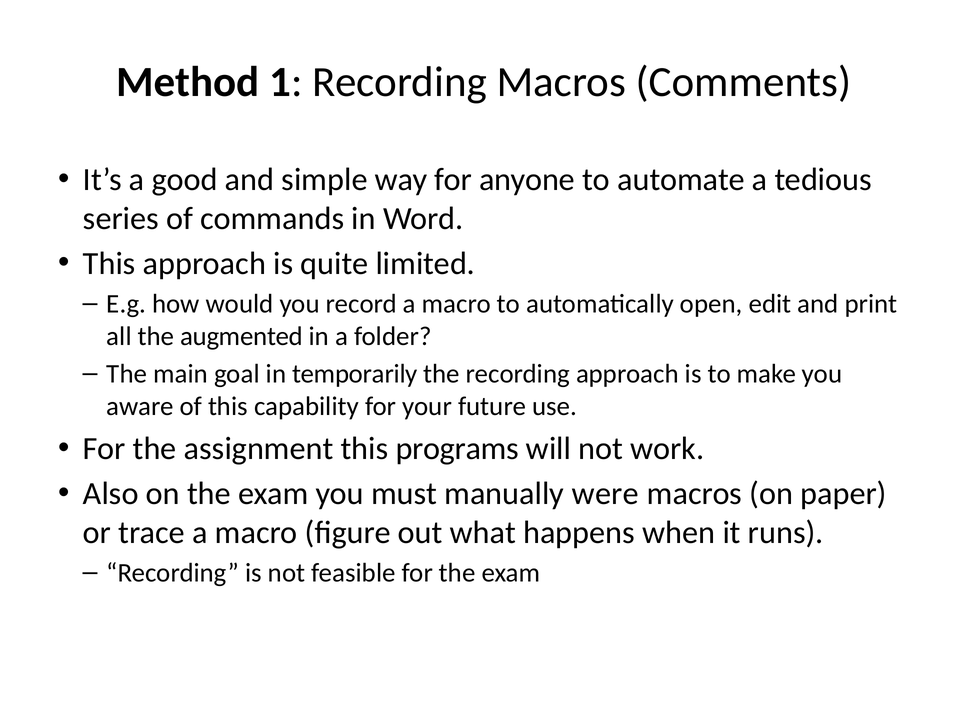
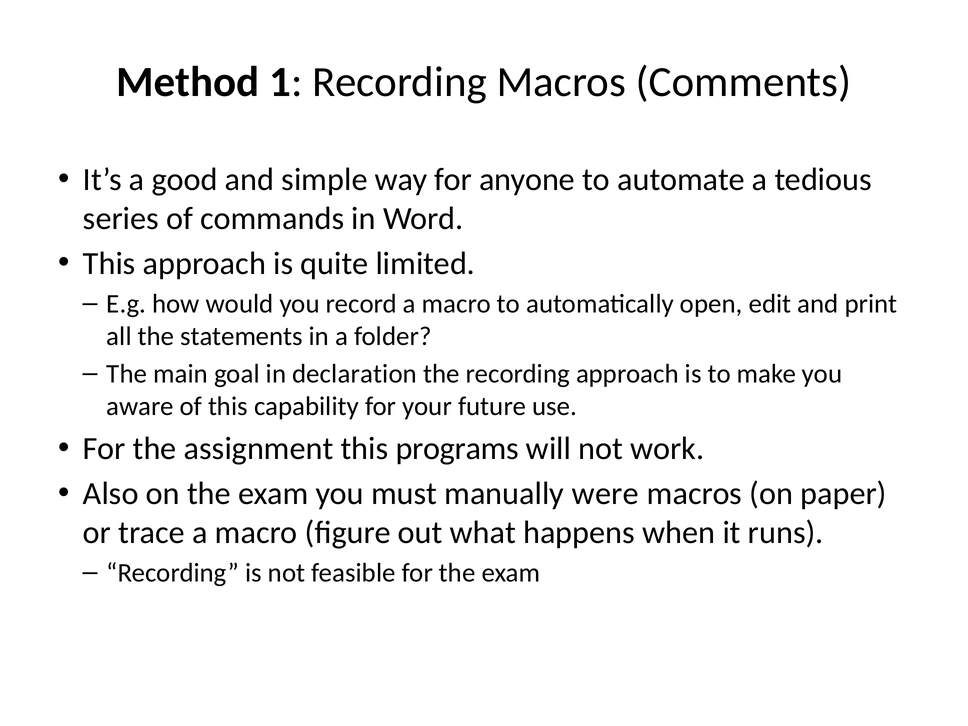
augmented: augmented -> statements
temporarily: temporarily -> declaration
